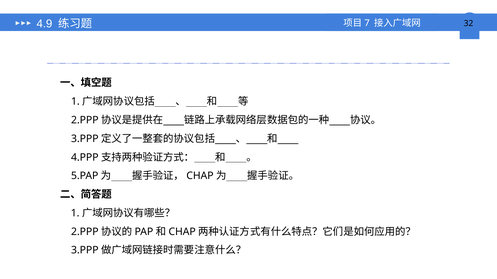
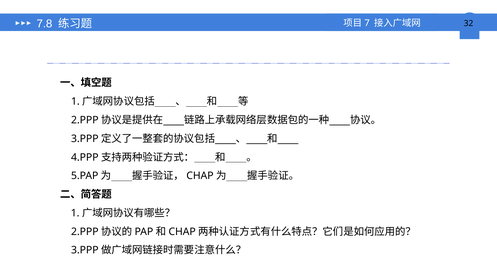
4.9: 4.9 -> 7.8
